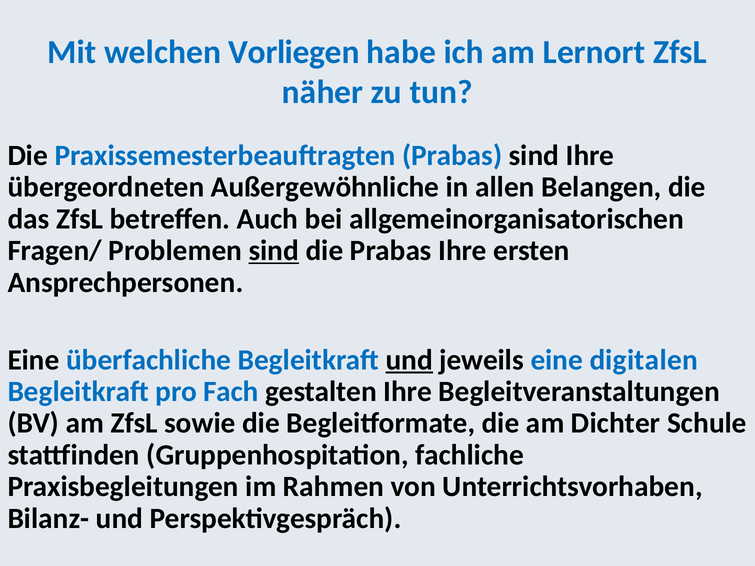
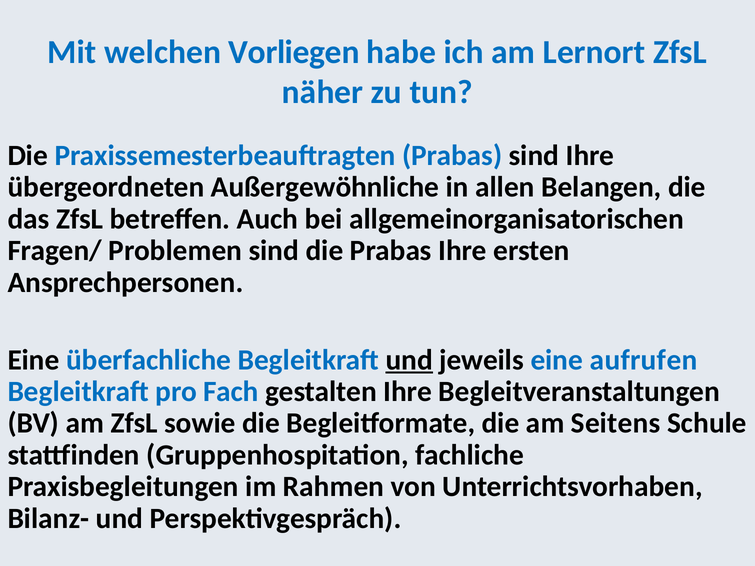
sind at (274, 251) underline: present -> none
digitalen: digitalen -> aufrufen
Dichter: Dichter -> Seitens
